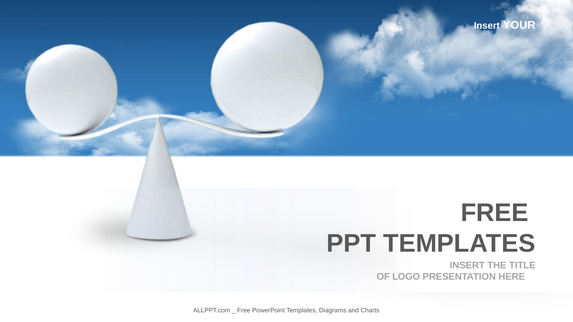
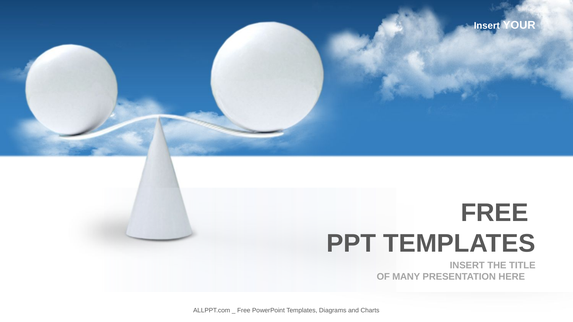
LOGO: LOGO -> MANY
